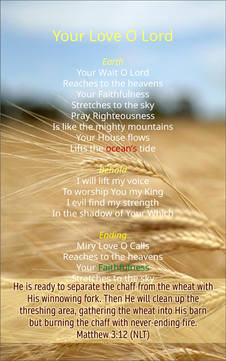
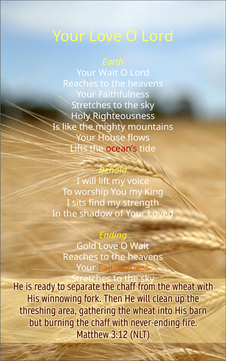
Pray: Pray -> Holy
evil: evil -> sits
Which: Which -> Loved
Miry: Miry -> Gold
O Calls: Calls -> Wait
Faithfulness at (124, 268) colour: green -> orange
